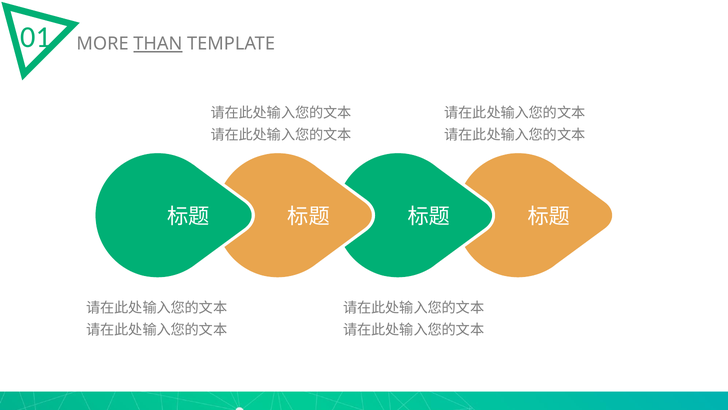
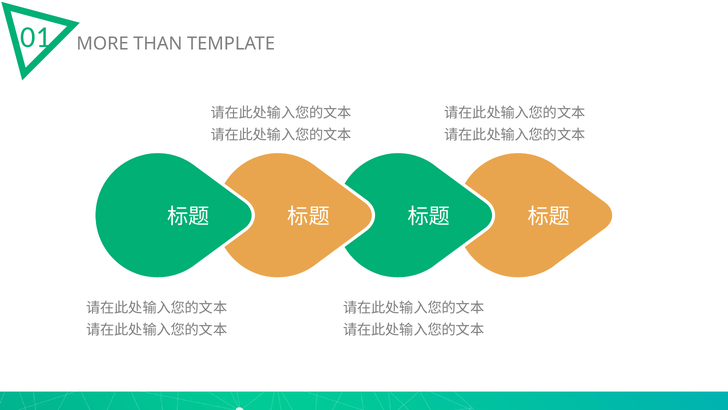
THAN underline: present -> none
